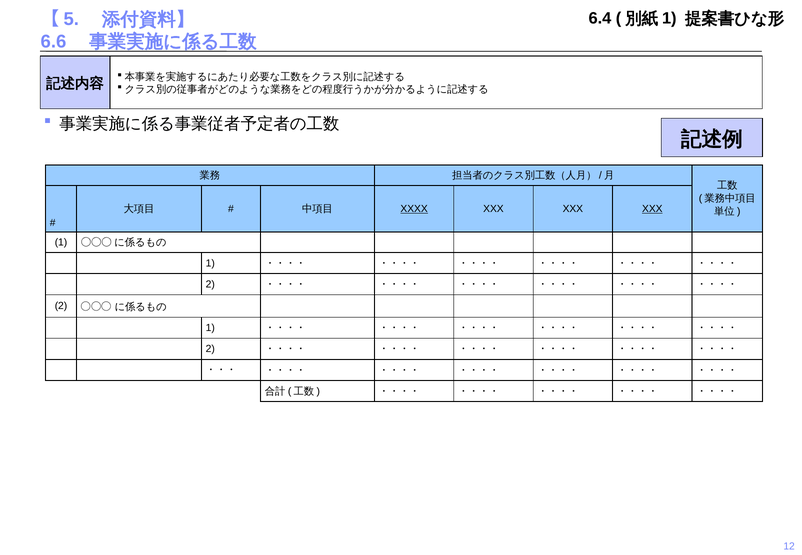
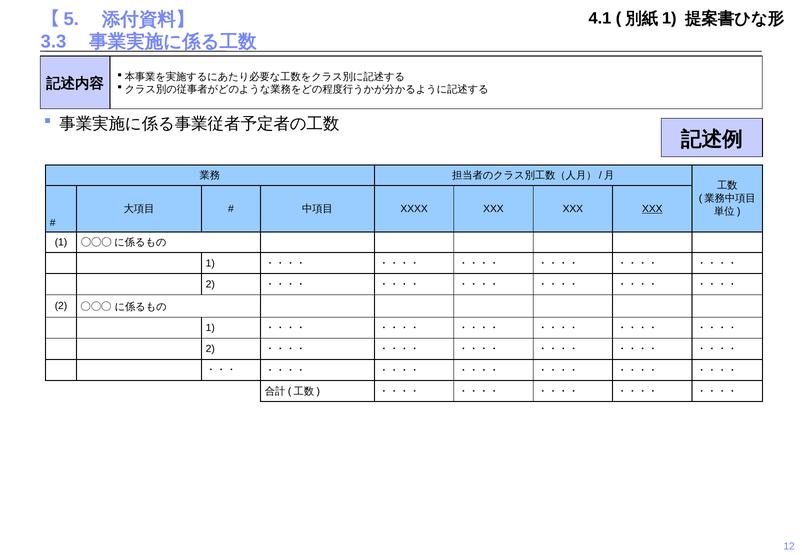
6.4: 6.4 -> 4.1
6.6: 6.6 -> 3.3
XXXX underline: present -> none
